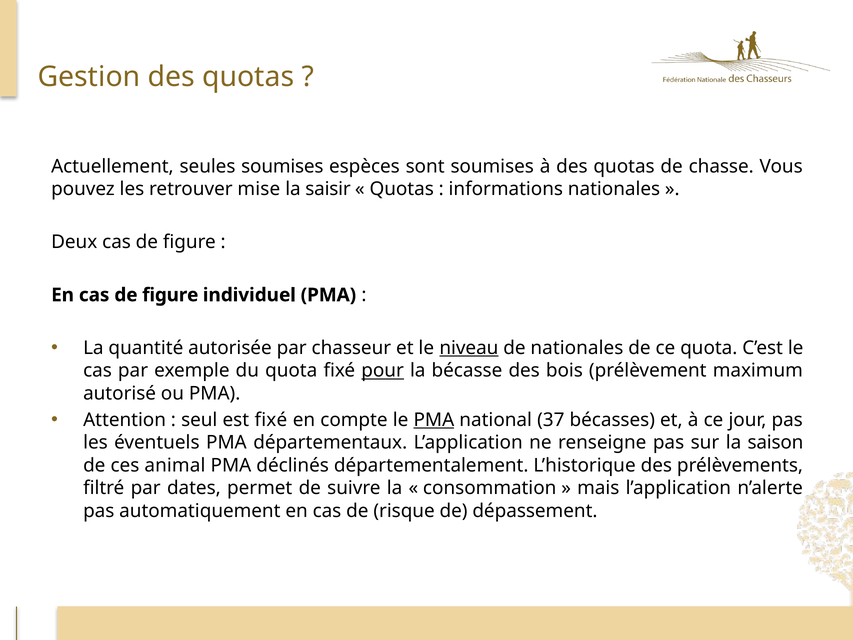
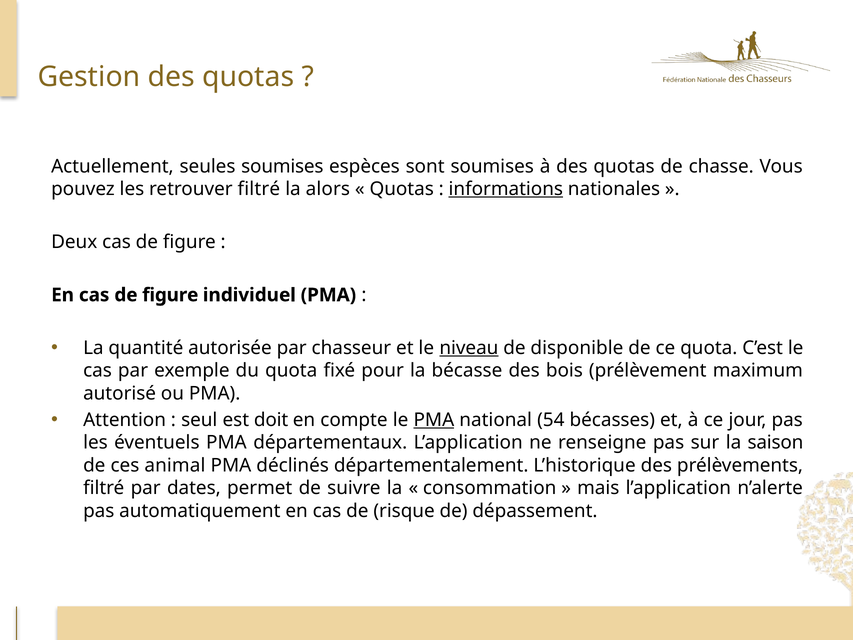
retrouver mise: mise -> filtré
saisir: saisir -> alors
informations underline: none -> present
de nationales: nationales -> disponible
pour underline: present -> none
est fixé: fixé -> doit
37: 37 -> 54
